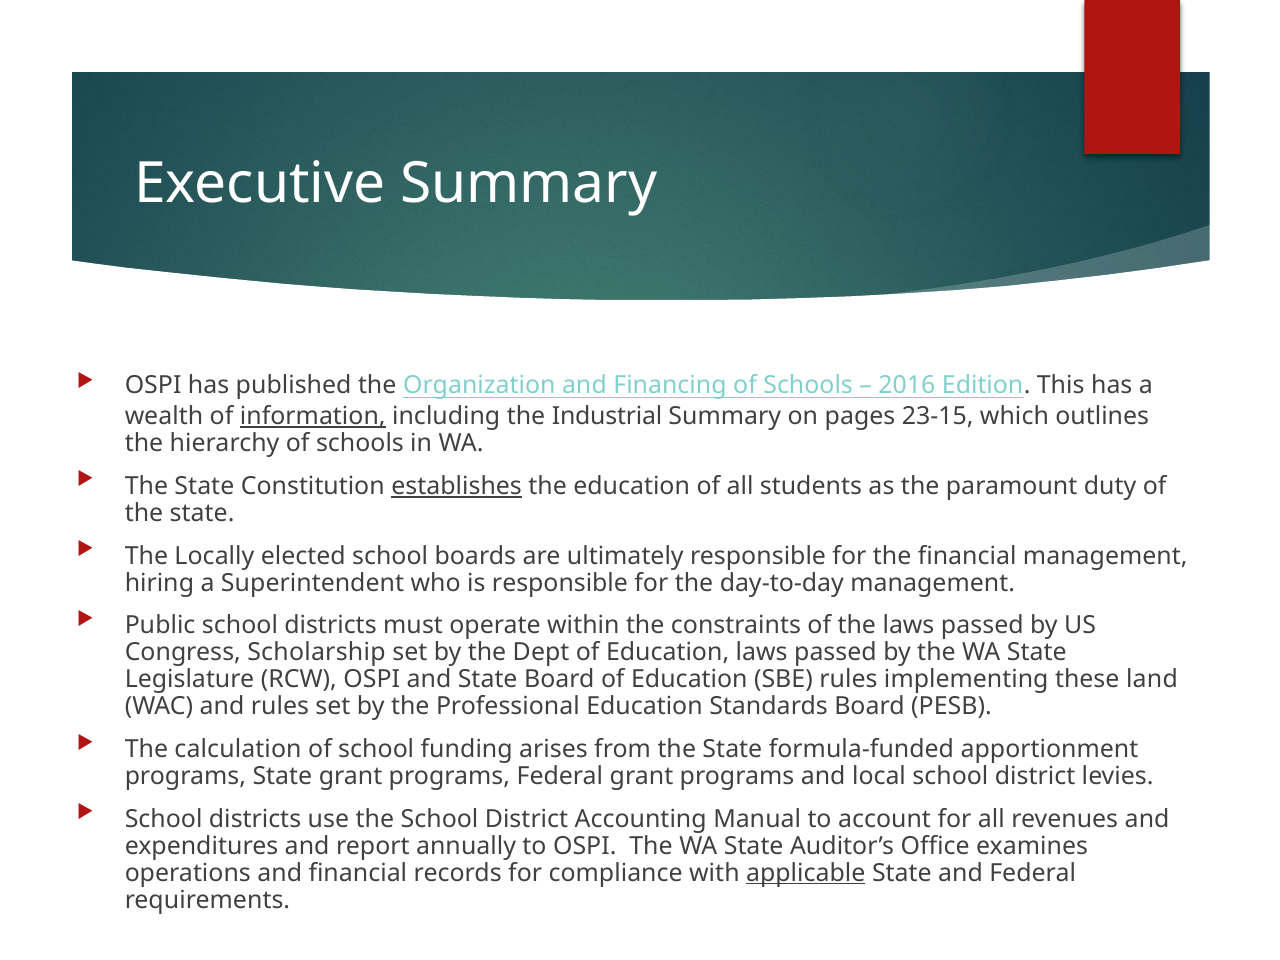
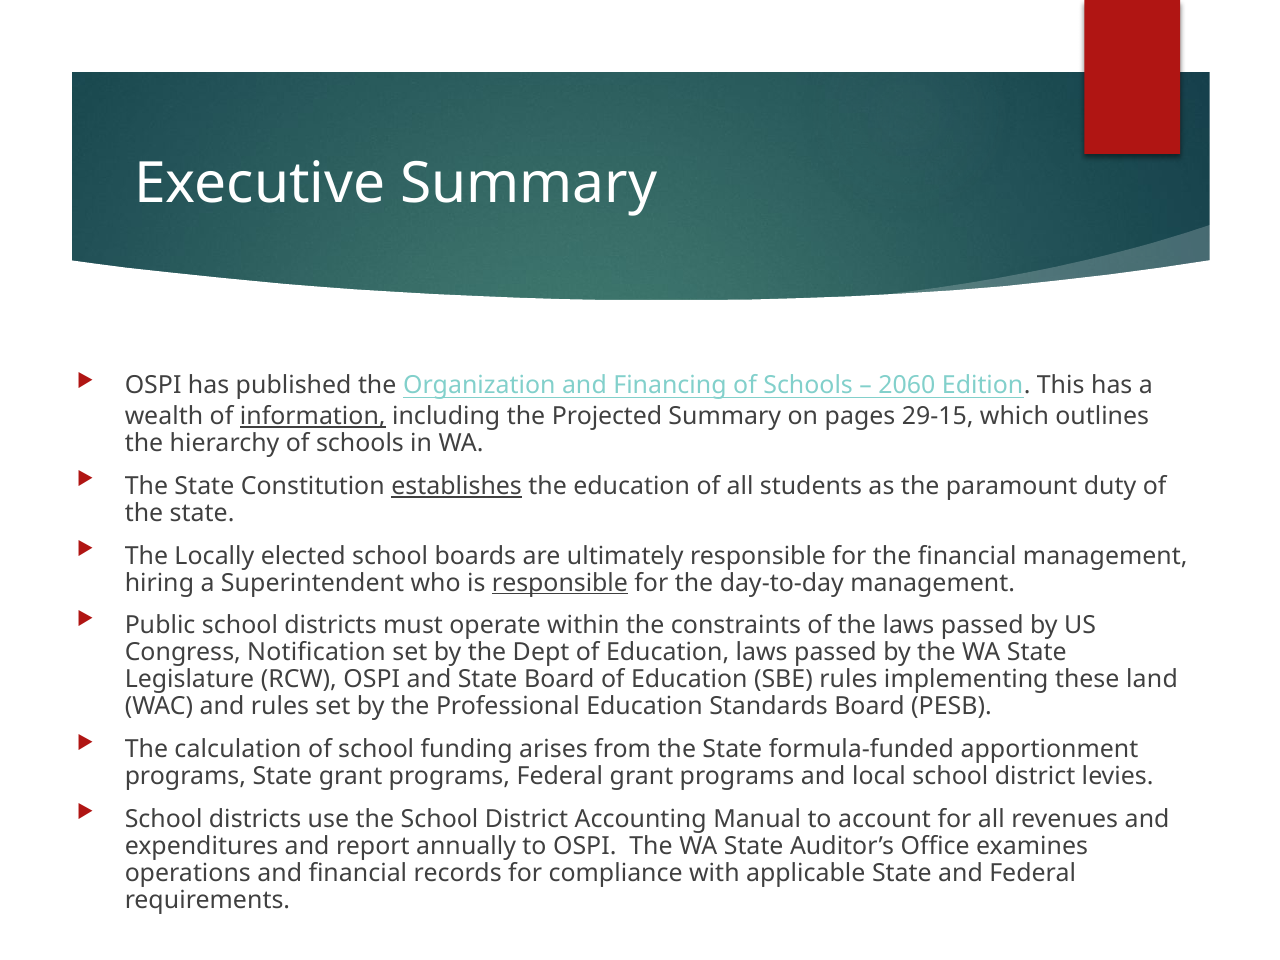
2016: 2016 -> 2060
Industrial: Industrial -> Projected
23-15: 23-15 -> 29-15
responsible at (560, 583) underline: none -> present
Scholarship: Scholarship -> Notification
applicable underline: present -> none
